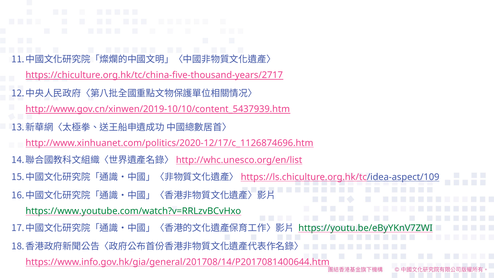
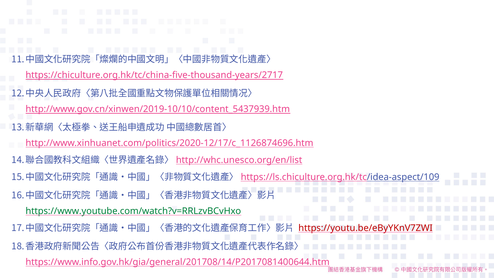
https://youtu.be/eByYKnV7ZWI colour: green -> red
